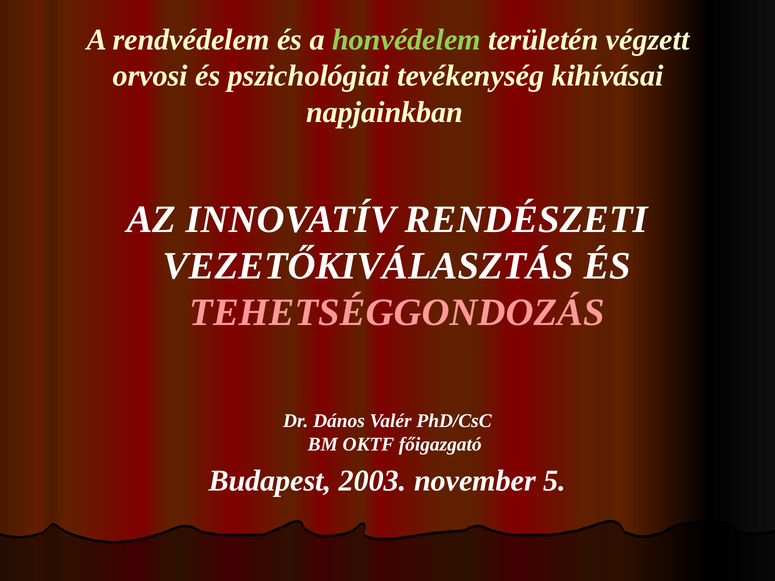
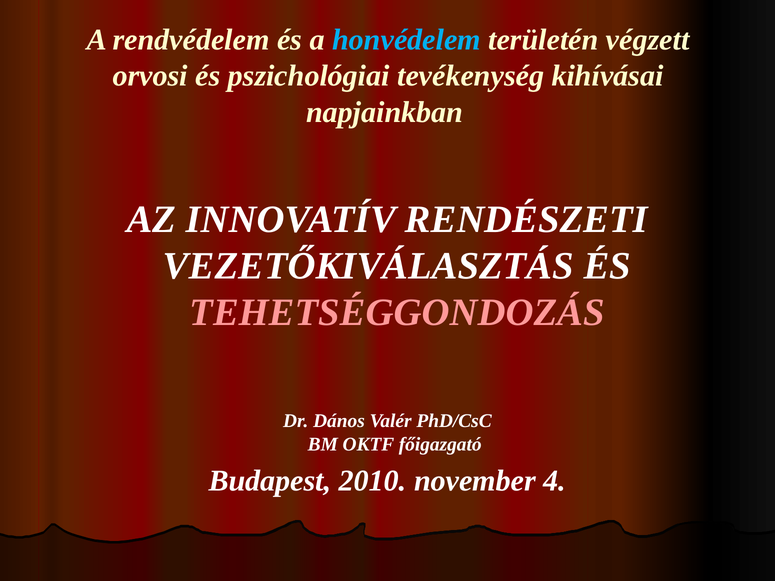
honvédelem colour: light green -> light blue
2003: 2003 -> 2010
5: 5 -> 4
